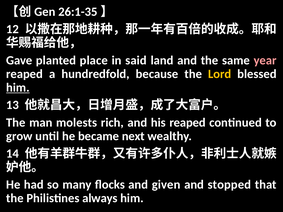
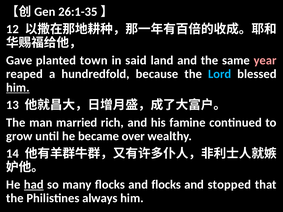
place: place -> town
Lord colour: yellow -> light blue
molests: molests -> married
his reaped: reaped -> famine
next: next -> over
had underline: none -> present
and given: given -> flocks
